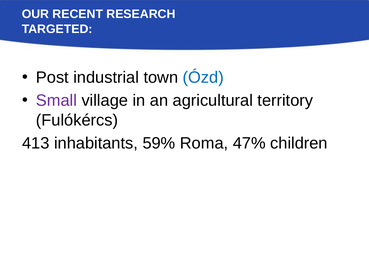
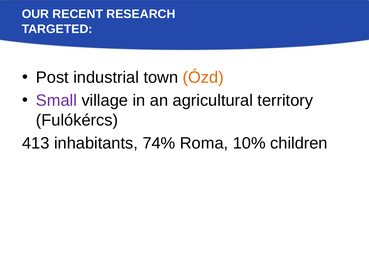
Ózd colour: blue -> orange
59%: 59% -> 74%
47%: 47% -> 10%
